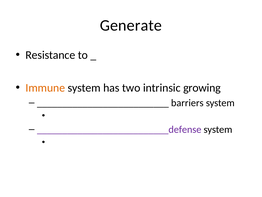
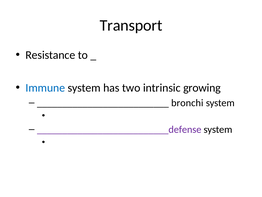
Generate: Generate -> Transport
Immune colour: orange -> blue
barriers: barriers -> bronchi
